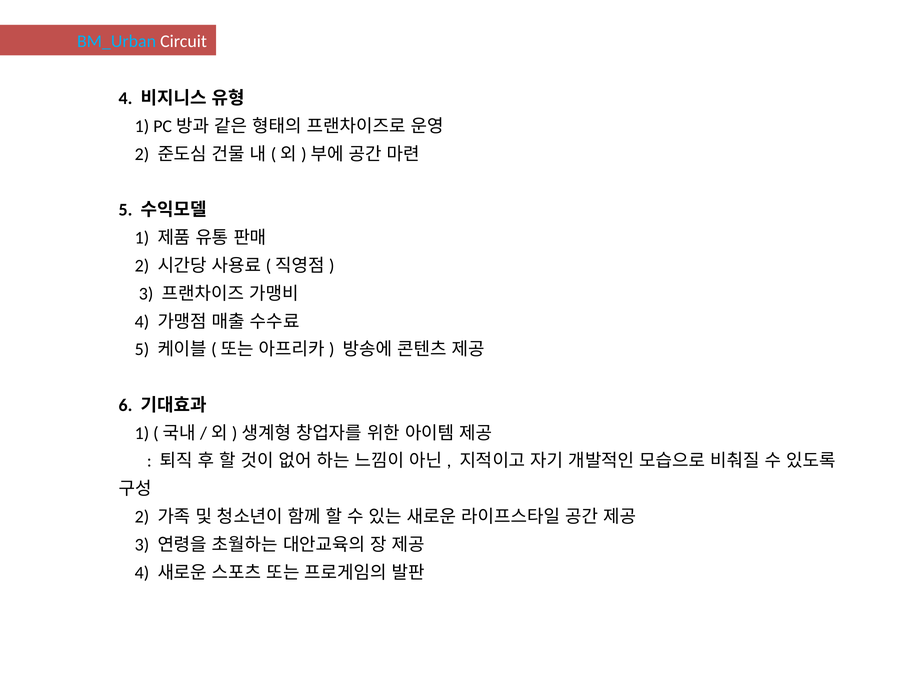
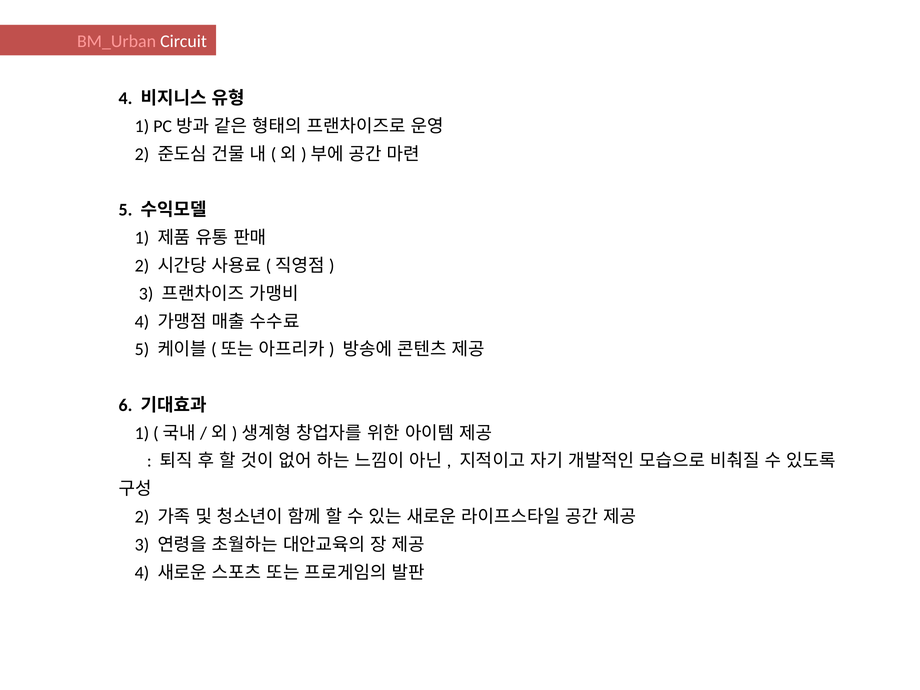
BM_Urban colour: light blue -> pink
